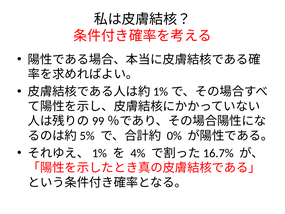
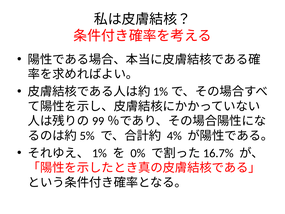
0%: 0% -> 4%
4%: 4% -> 0%
